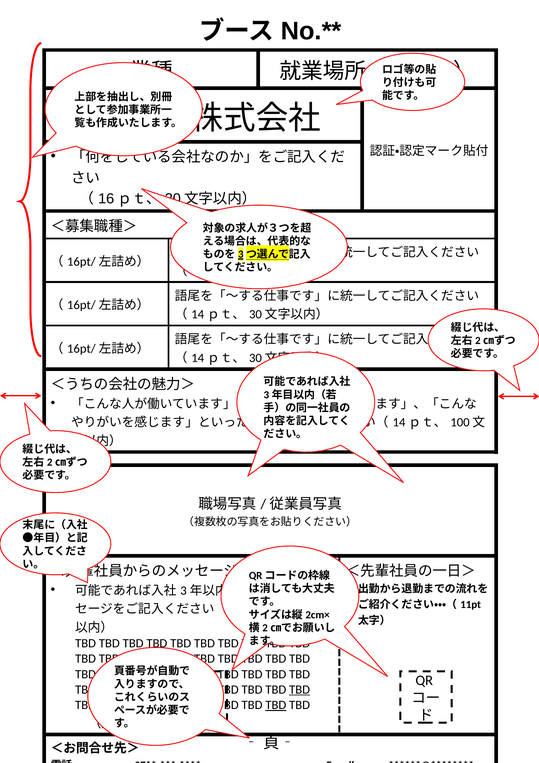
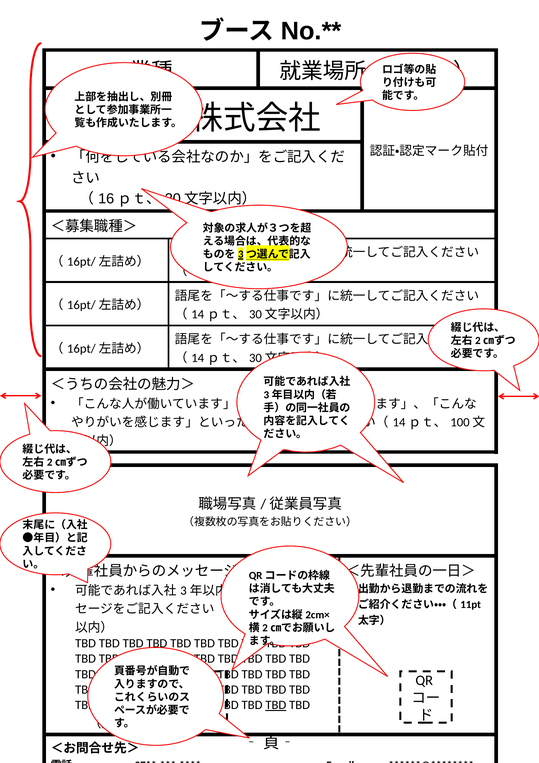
TBD at (300, 689) underline: present -> none
